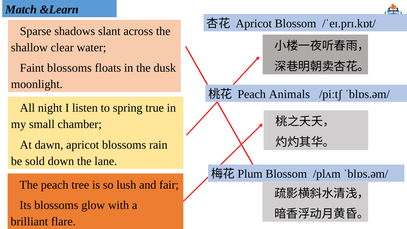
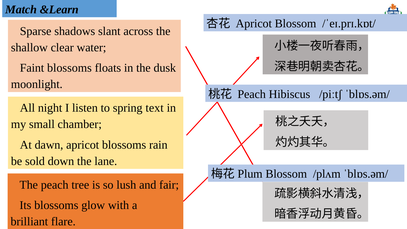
Animals: Animals -> Hibiscus
true: true -> text
